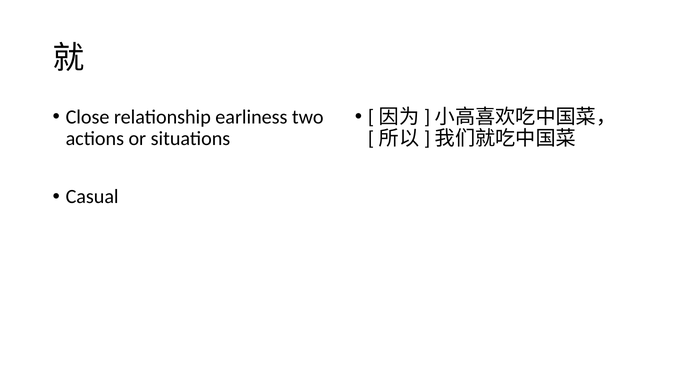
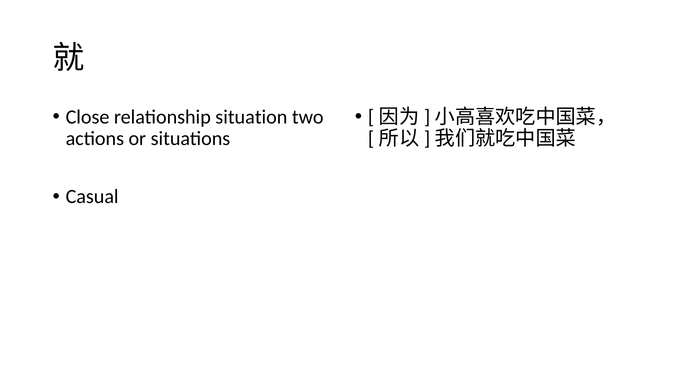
earliness: earliness -> situation
